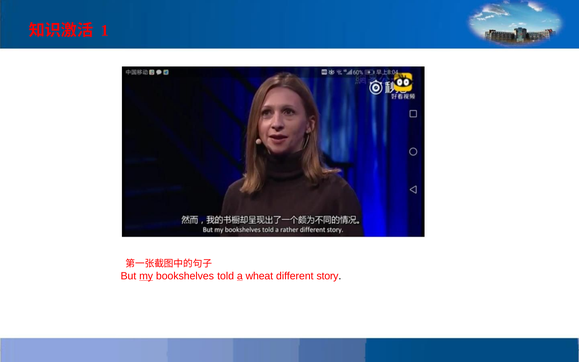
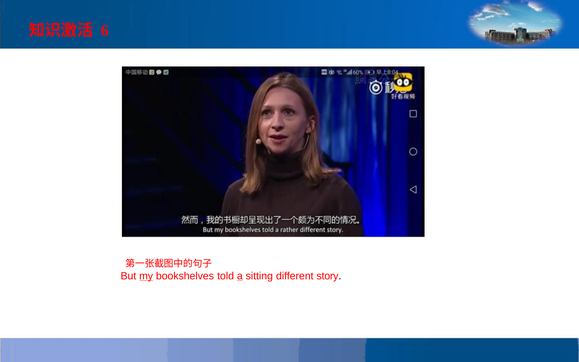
1: 1 -> 6
wheat: wheat -> sitting
